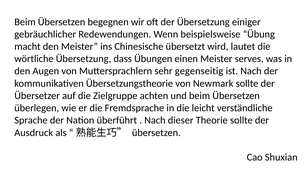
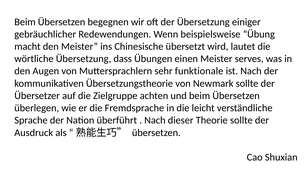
gegenseitig: gegenseitig -> funktionale
